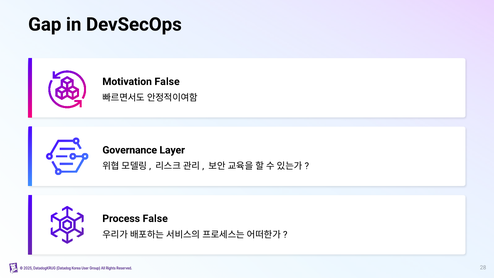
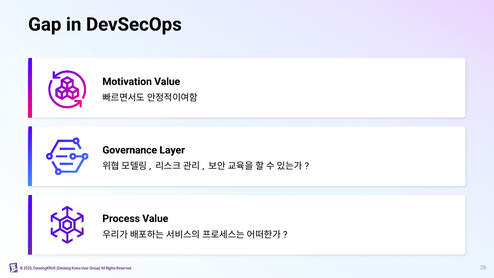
Motivation False: False -> Value
Process False: False -> Value
